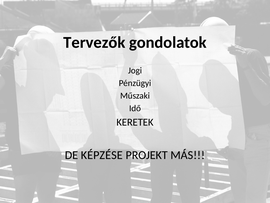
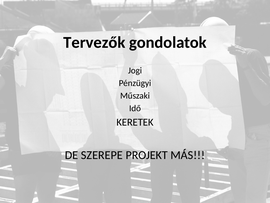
KÉPZÉSE: KÉPZÉSE -> SZEREPE
